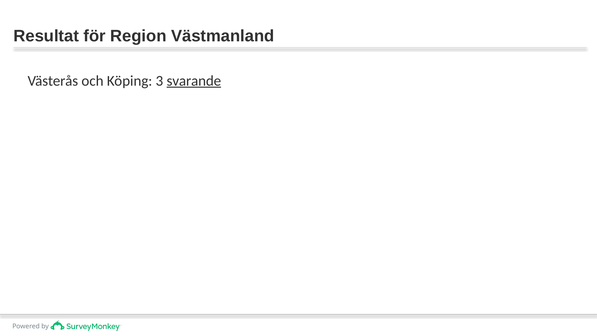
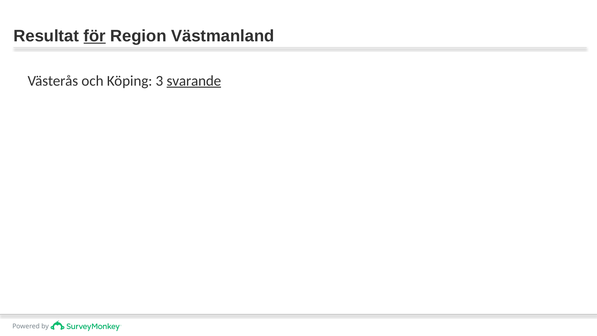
för underline: none -> present
